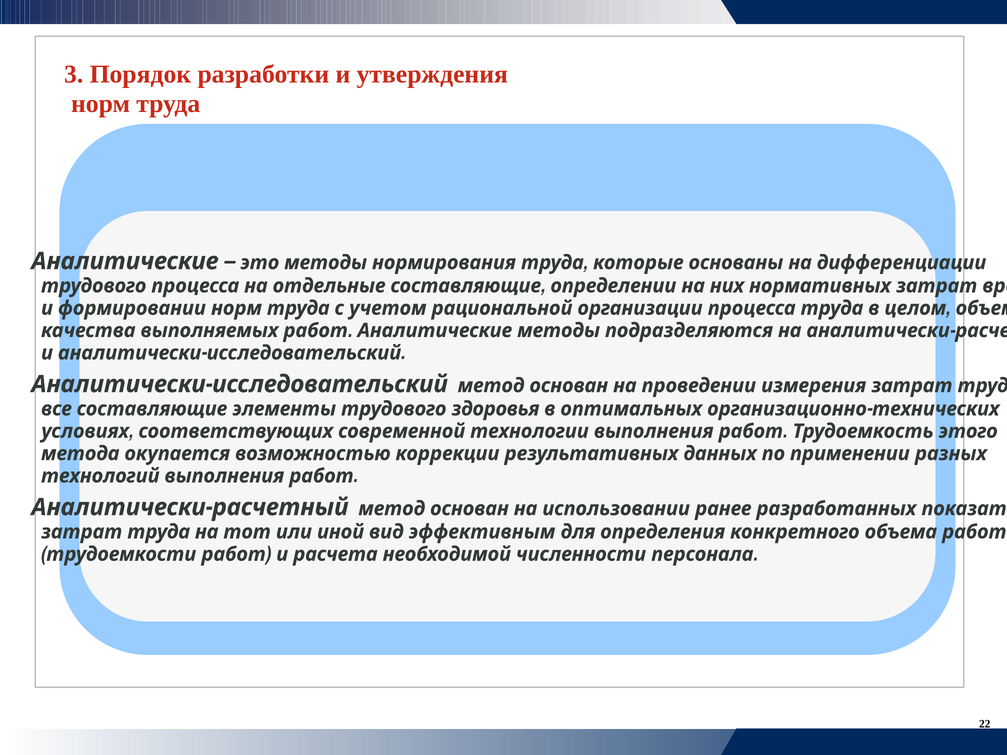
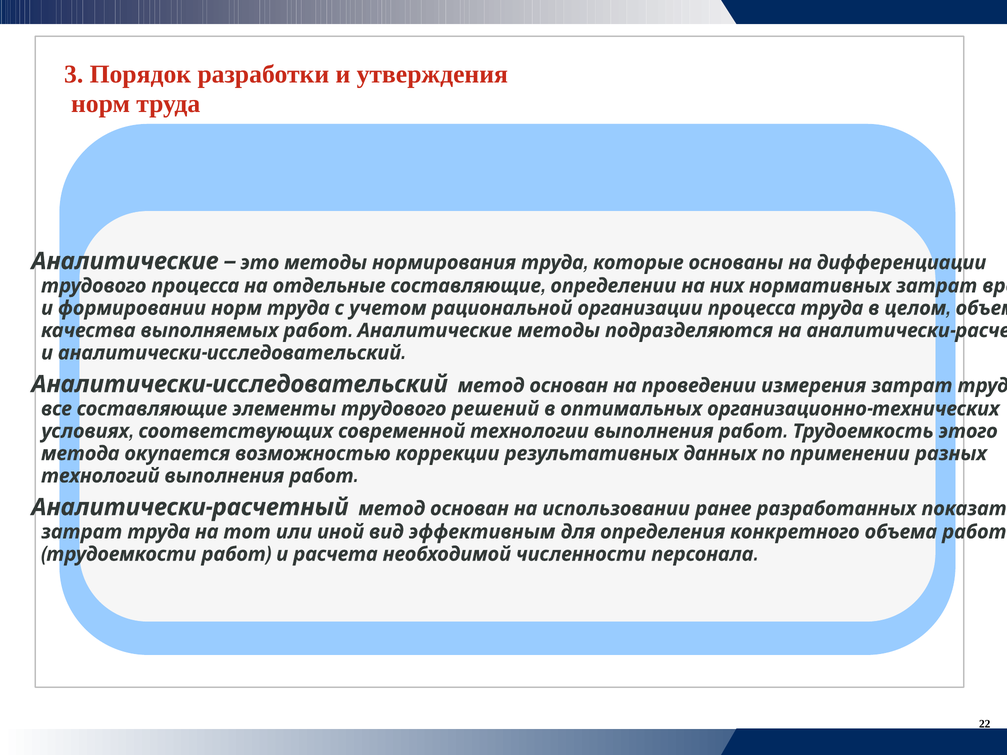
здоровья: здоровья -> решений
